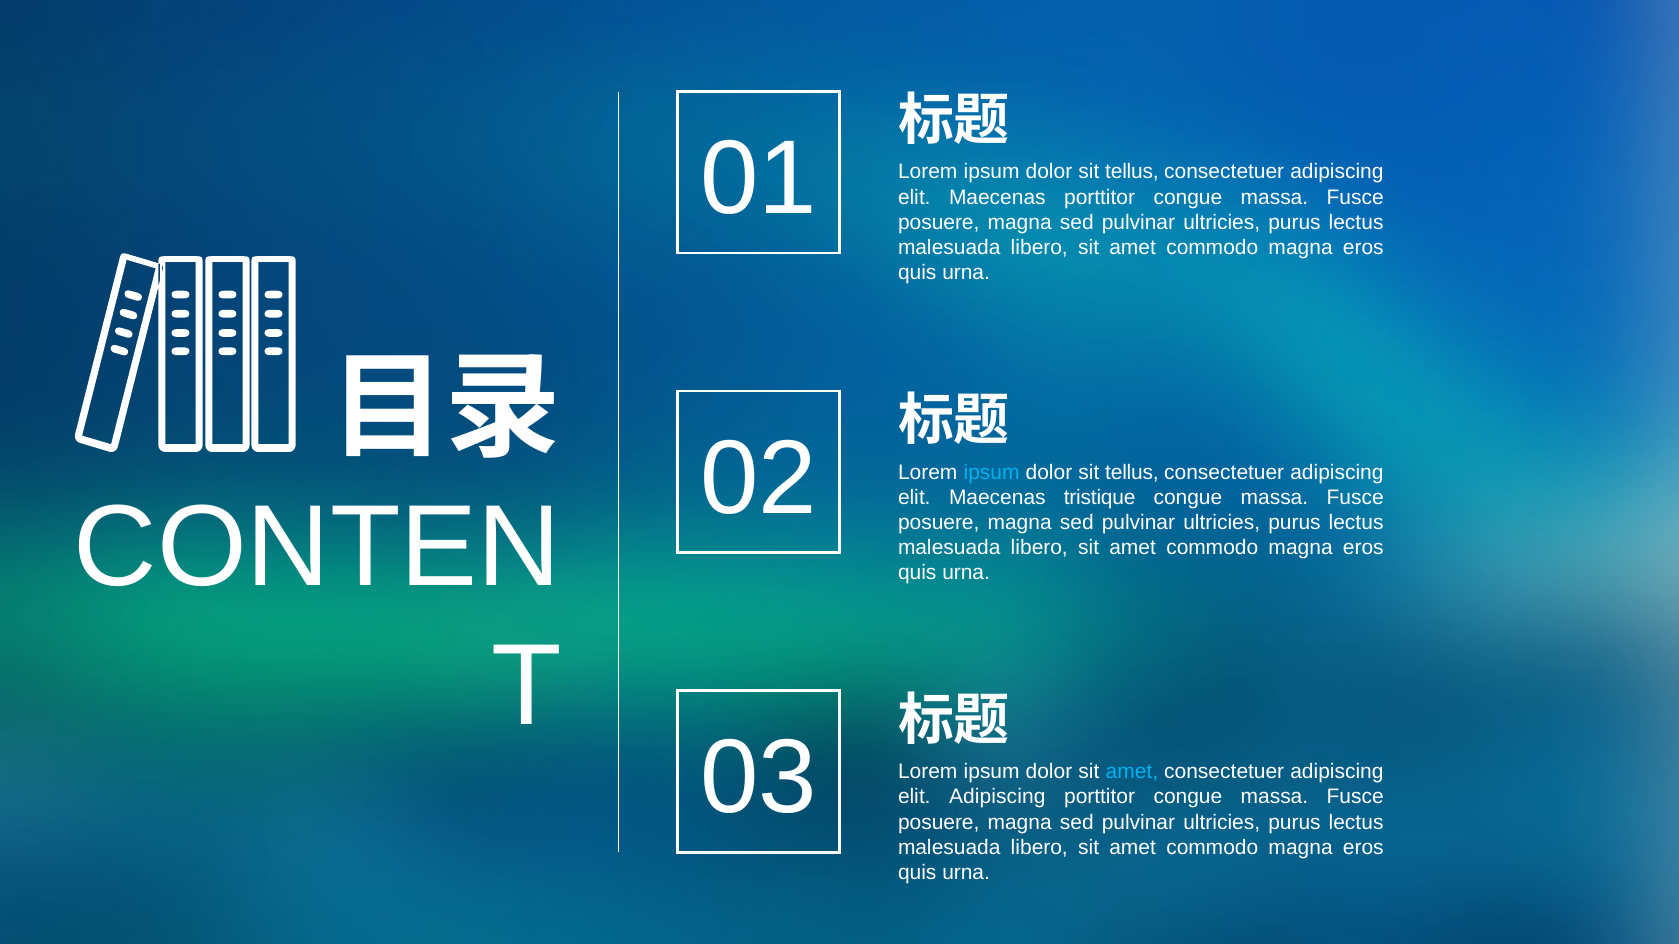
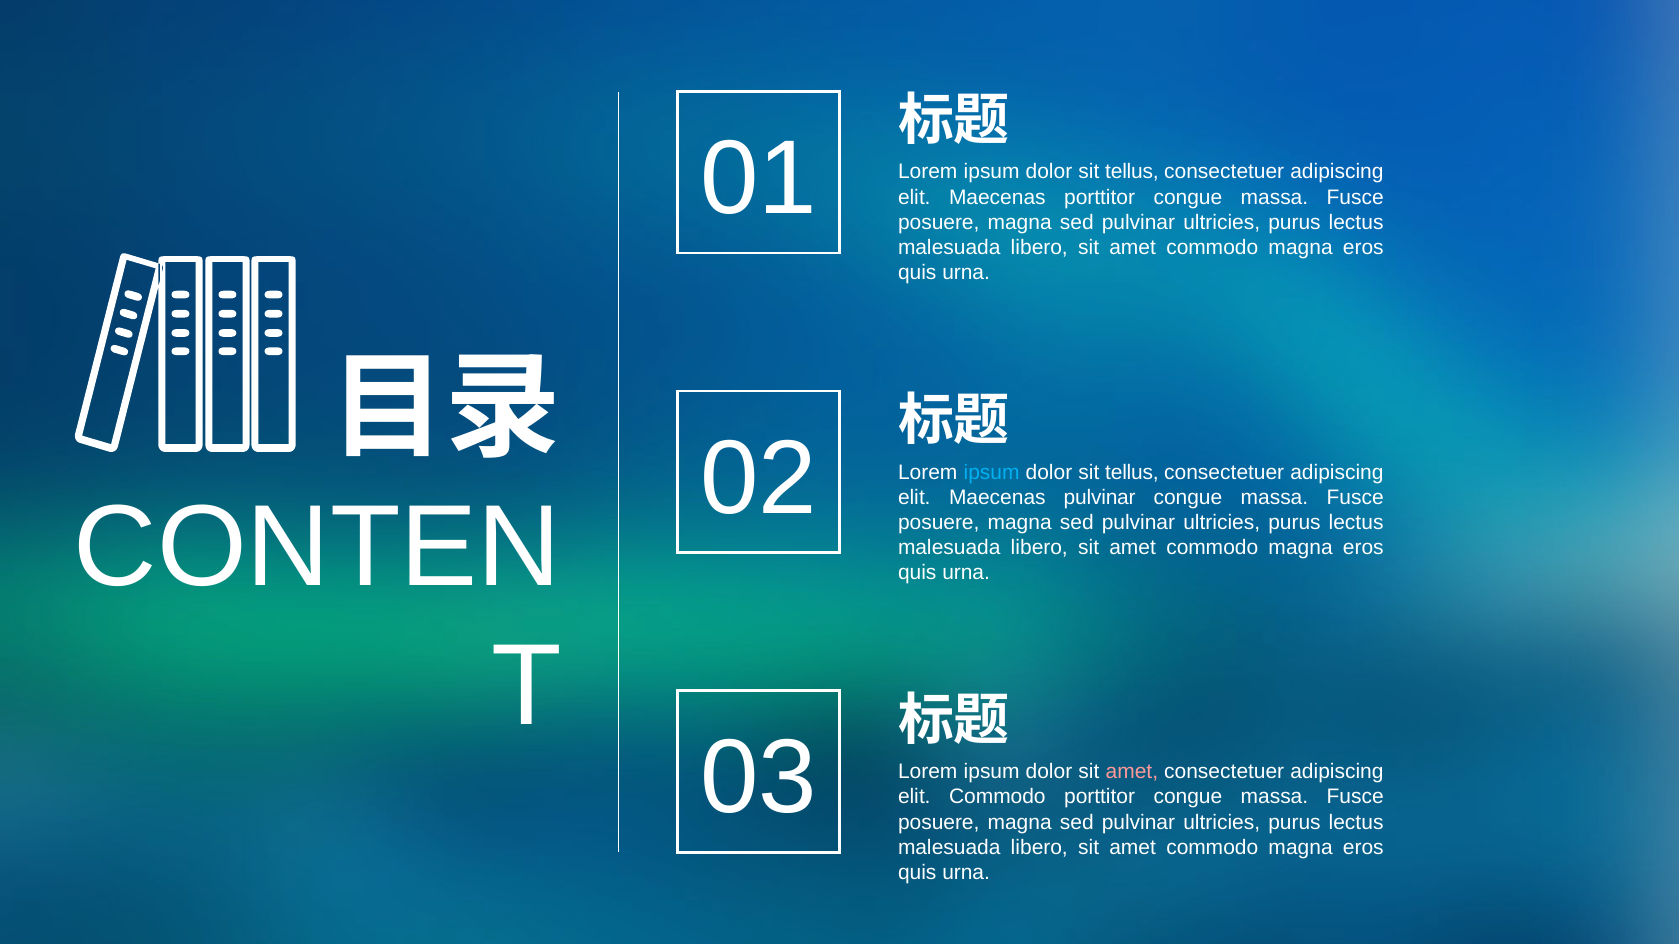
Maecenas tristique: tristique -> pulvinar
amet at (1132, 772) colour: light blue -> pink
elit Adipiscing: Adipiscing -> Commodo
